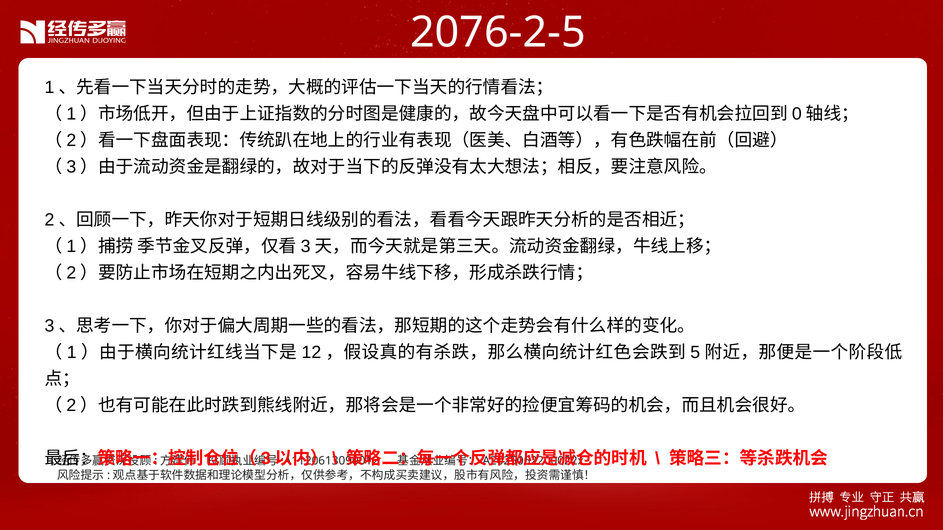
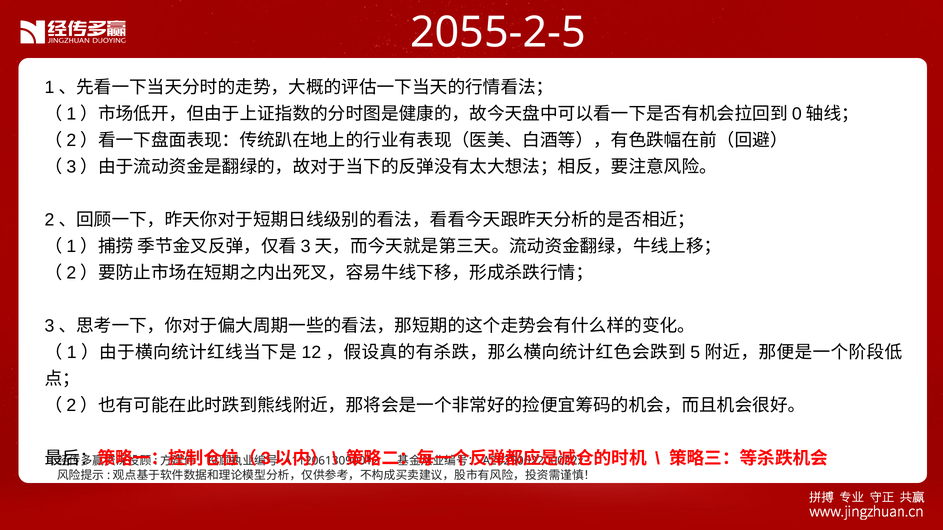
2076-2-5: 2076-2-5 -> 2055-2-5
